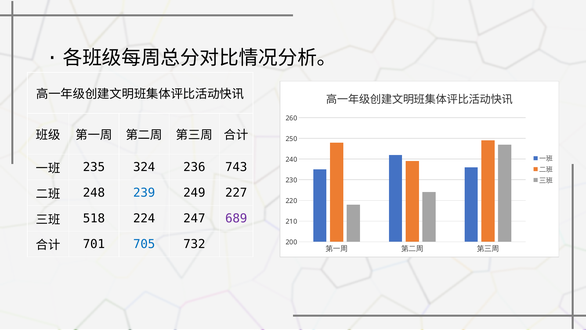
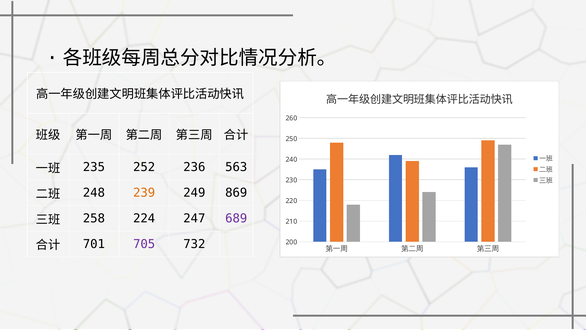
324: 324 -> 252
743: 743 -> 563
239 colour: blue -> orange
227: 227 -> 869
518: 518 -> 258
705 colour: blue -> purple
